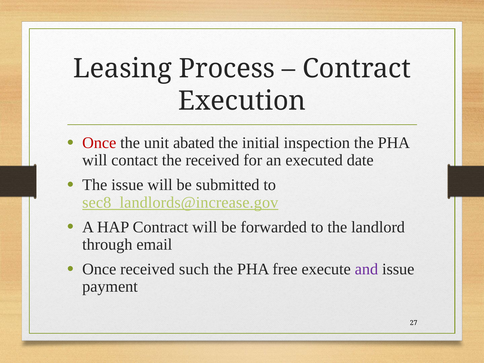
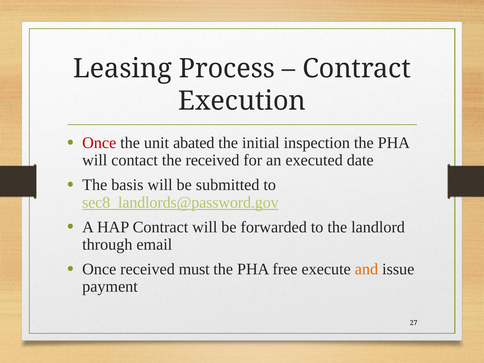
The issue: issue -> basis
sec8_landlords@increase.gov: sec8_landlords@increase.gov -> sec8_landlords@password.gov
such: such -> must
and colour: purple -> orange
